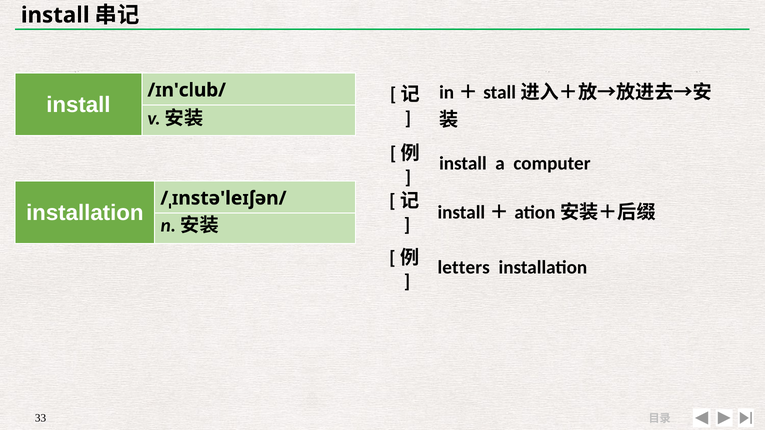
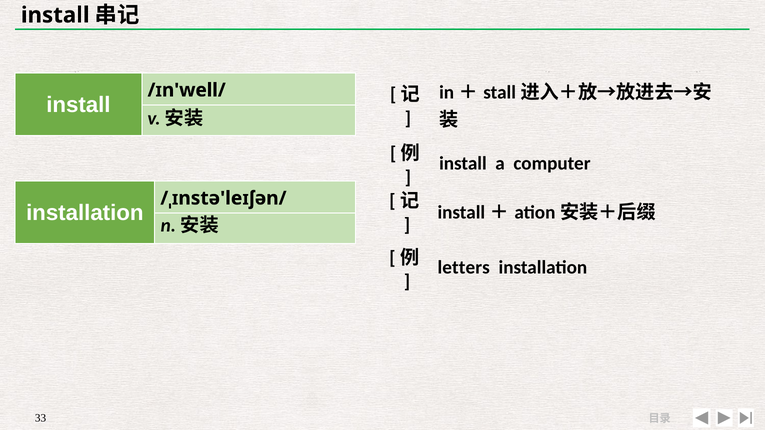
/ɪn'club/: /ɪn'club/ -> /ɪn'well/
